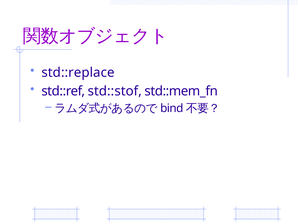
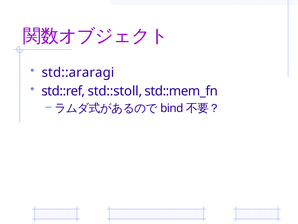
std::replace: std::replace -> std::araragi
std::stof: std::stof -> std::stoll
